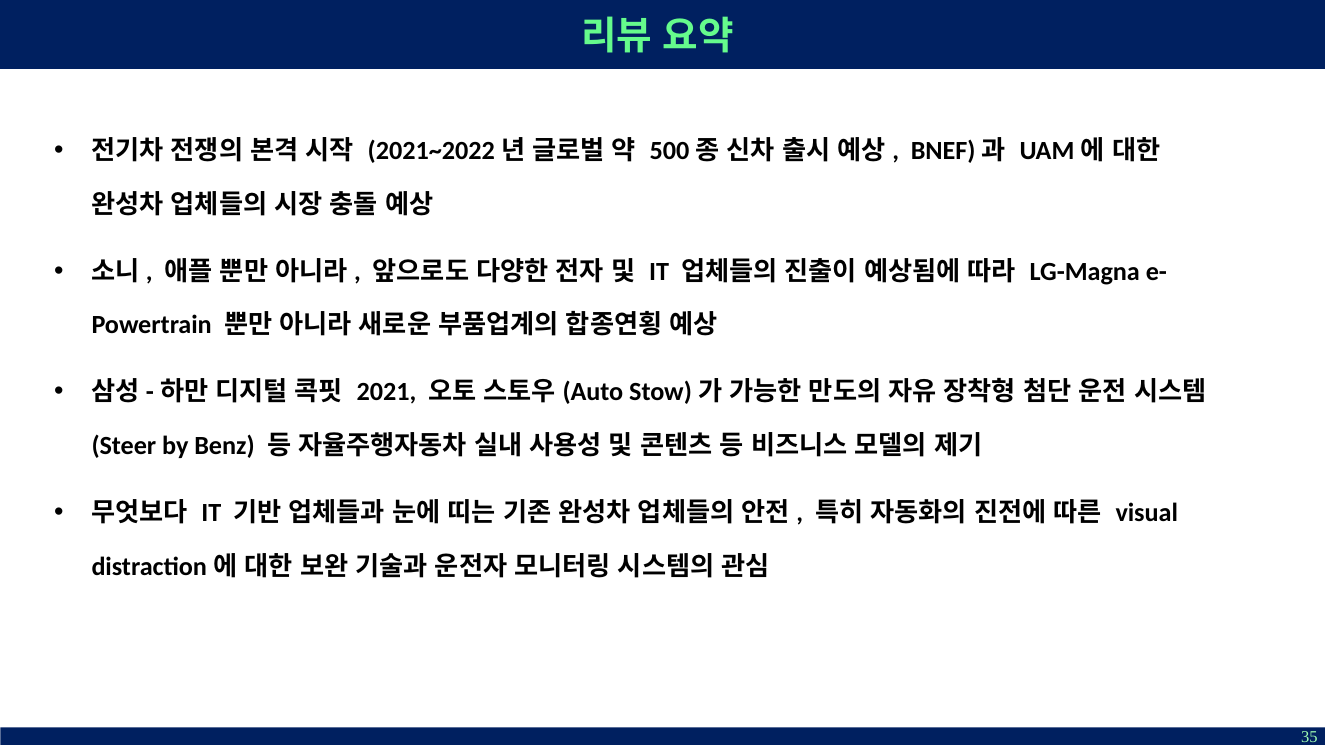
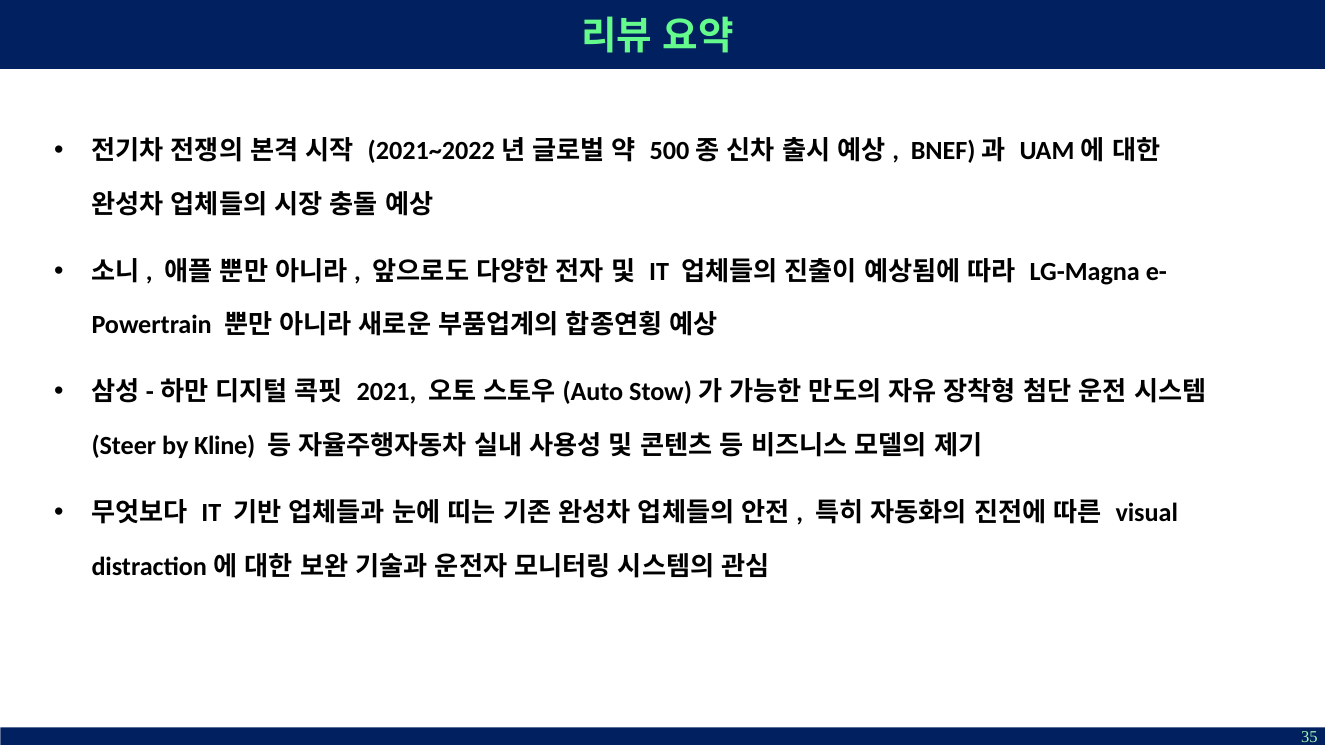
Benz: Benz -> Kline
